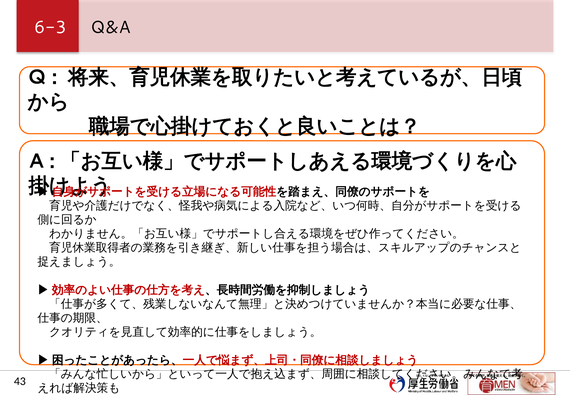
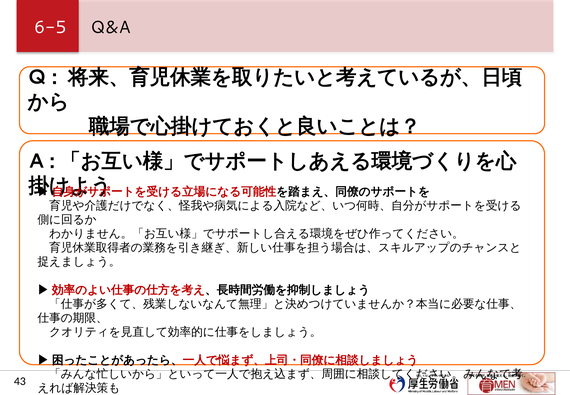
6-3: 6-3 -> 6-5
